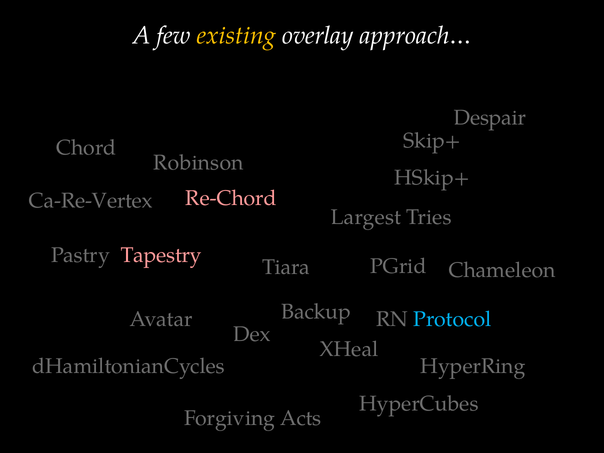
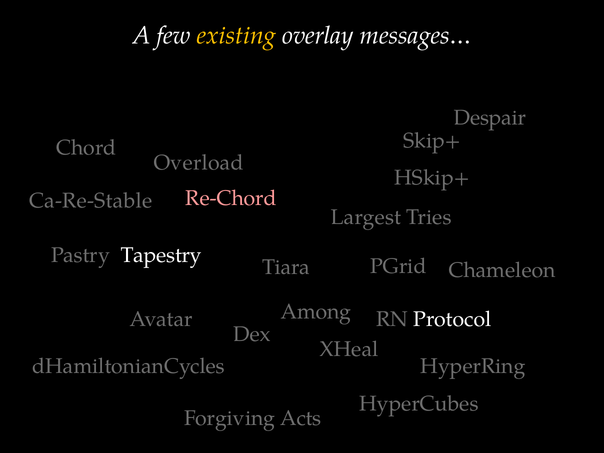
approach…: approach… -> messages…
Robinson: Robinson -> Overload
Ca-Re-Vertex: Ca-Re-Vertex -> Ca-Re-Stable
Tapestry colour: pink -> white
Backup: Backup -> Among
Protocol colour: light blue -> white
